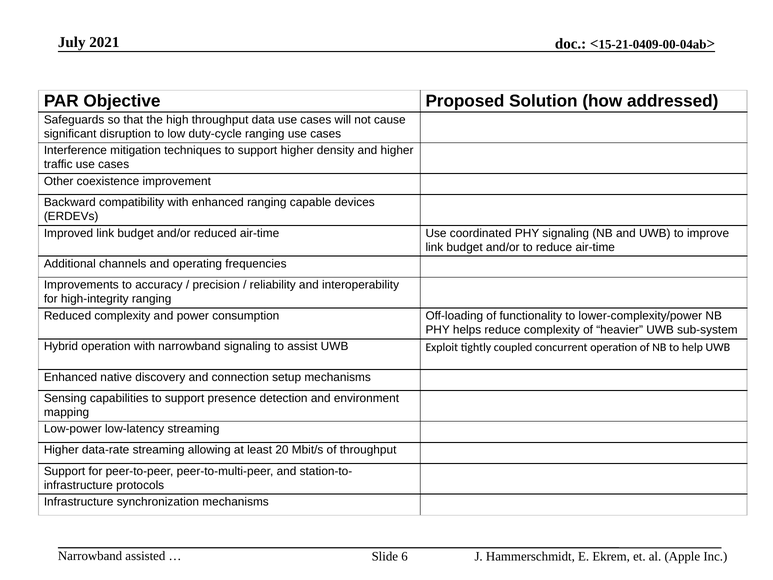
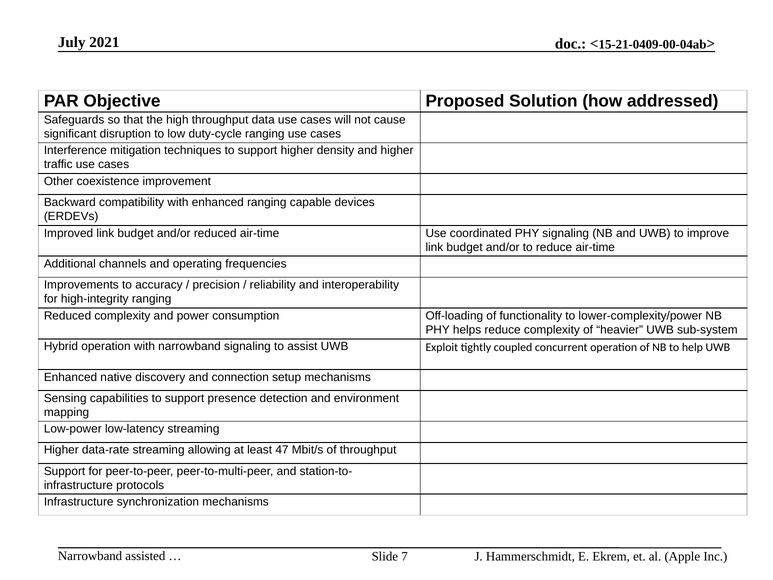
20: 20 -> 47
6: 6 -> 7
